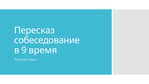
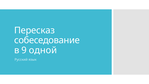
время: время -> одной
